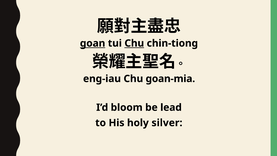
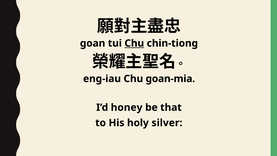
goan underline: present -> none
bloom: bloom -> honey
lead: lead -> that
